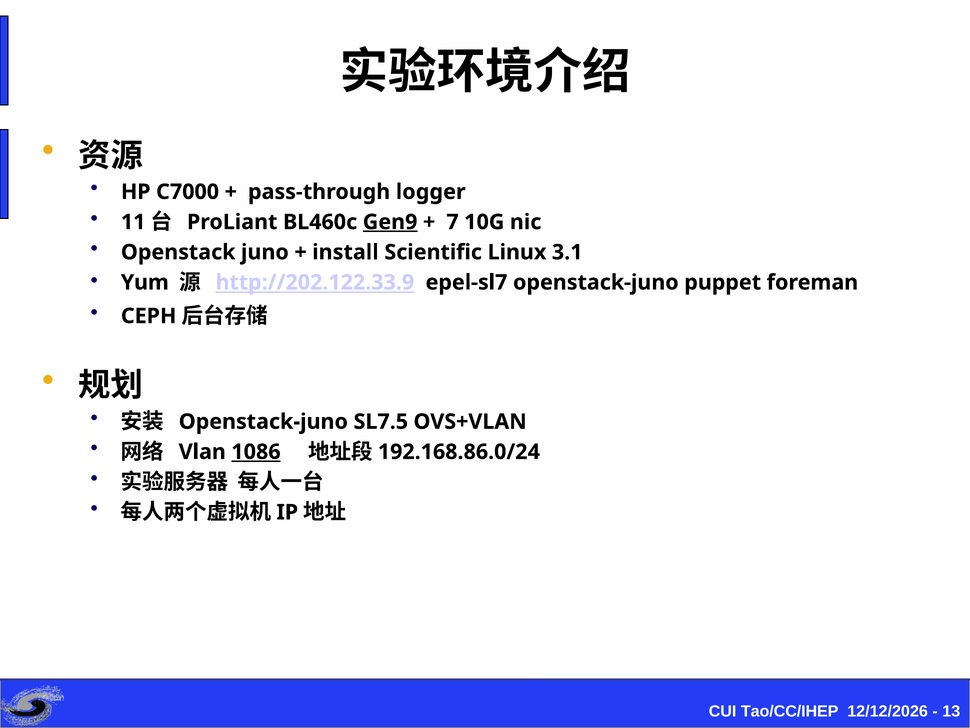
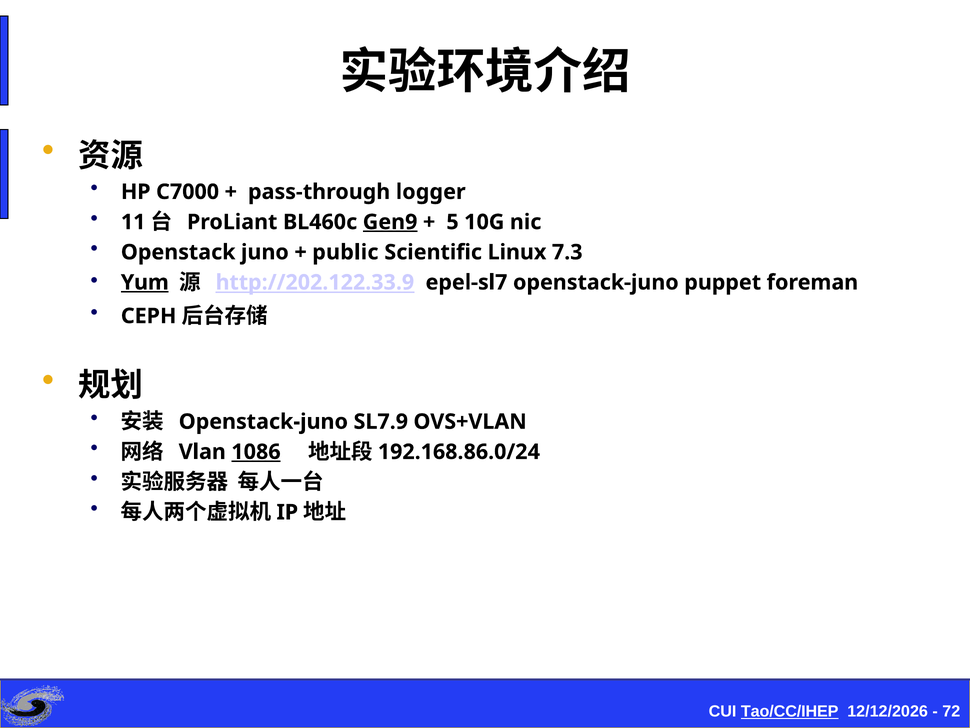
7: 7 -> 5
install: install -> public
3.1: 3.1 -> 7.3
Yum underline: none -> present
SL7.5: SL7.5 -> SL7.9
Tao/CC/IHEP underline: none -> present
13: 13 -> 72
